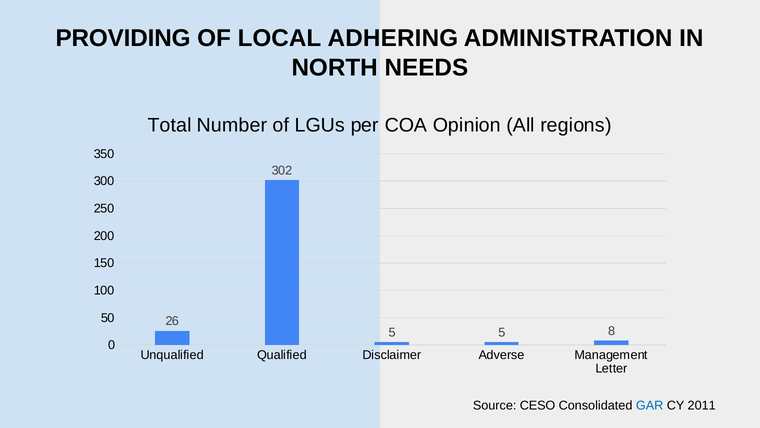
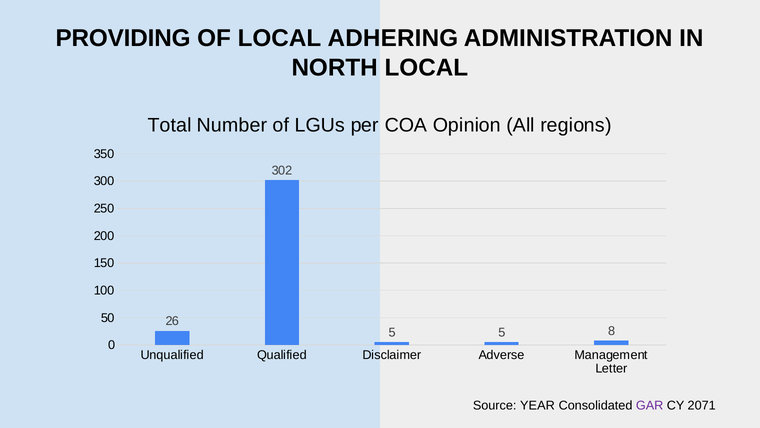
NORTH NEEDS: NEEDS -> LOCAL
CESO: CESO -> YEAR
GAR colour: blue -> purple
2011: 2011 -> 2071
